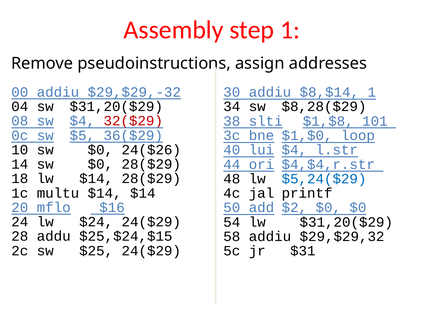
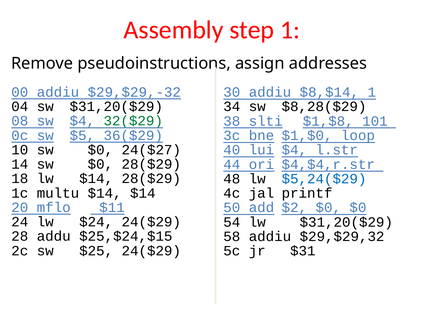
32($29 colour: red -> green
24($26: 24($26 -> 24($27
$16: $16 -> $11
